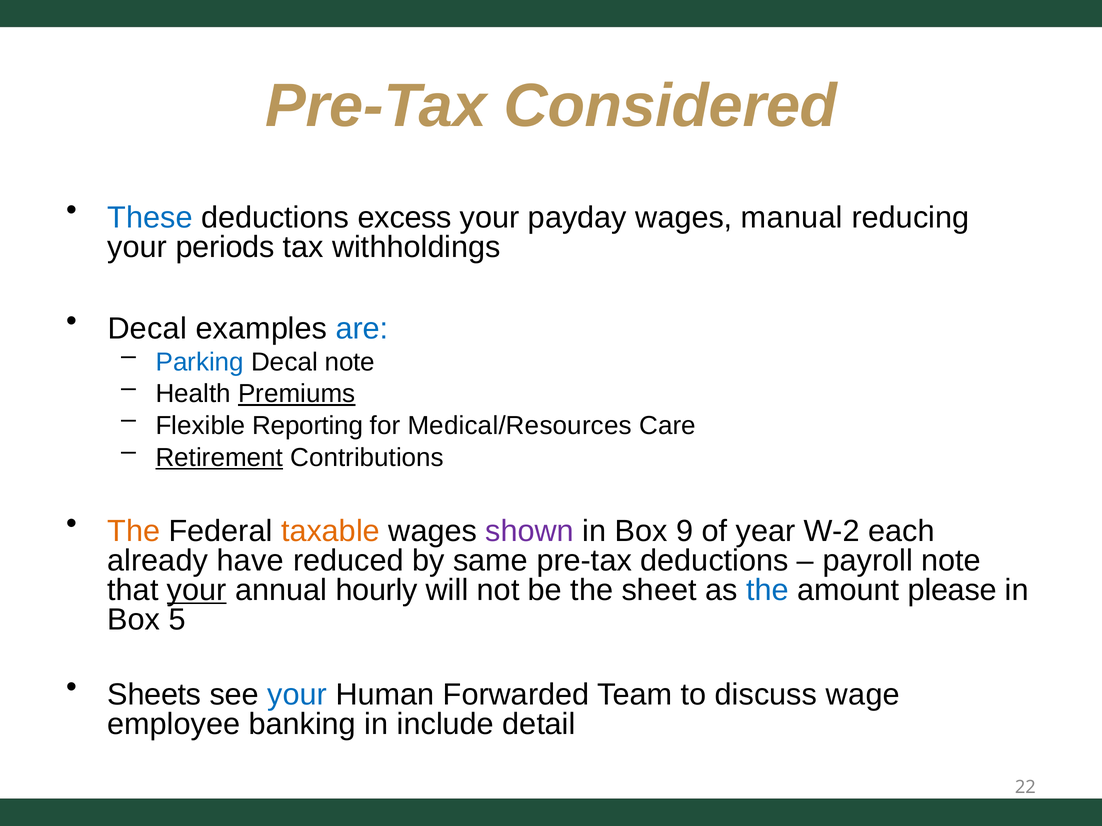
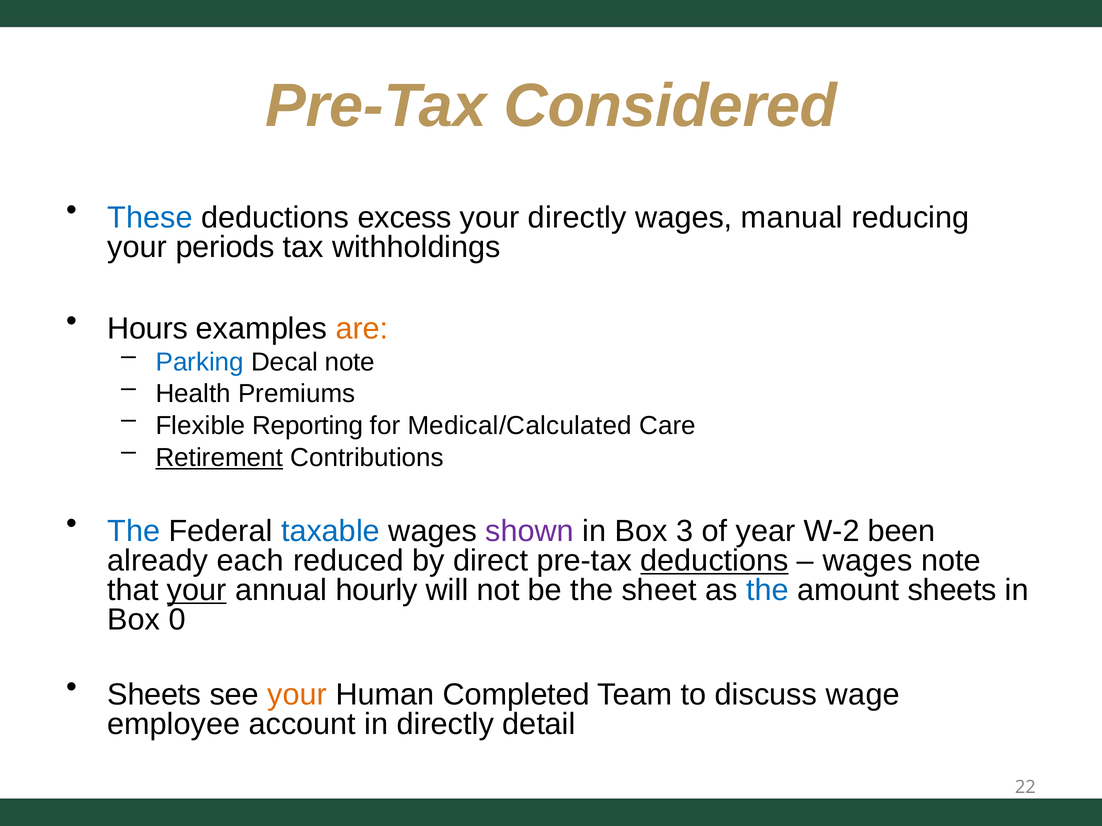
your payday: payday -> directly
Decal at (147, 329): Decal -> Hours
are colour: blue -> orange
Premiums underline: present -> none
Medical/Resources: Medical/Resources -> Medical/Calculated
The at (134, 532) colour: orange -> blue
taxable colour: orange -> blue
9: 9 -> 3
each: each -> been
have: have -> each
same: same -> direct
deductions at (714, 561) underline: none -> present
payroll at (868, 561): payroll -> wages
amount please: please -> sheets
5: 5 -> 0
your at (297, 695) colour: blue -> orange
Forwarded: Forwarded -> Completed
banking: banking -> account
in include: include -> directly
